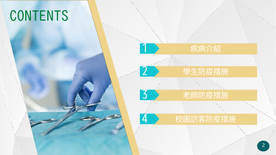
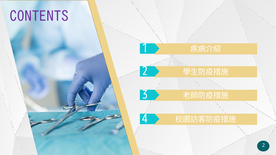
CONTENTS colour: green -> purple
